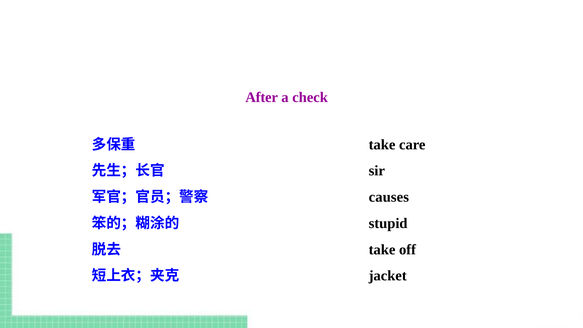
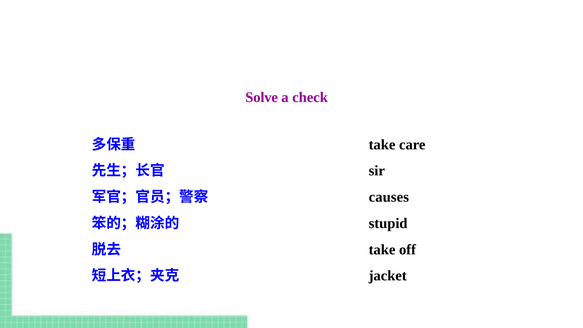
After: After -> Solve
